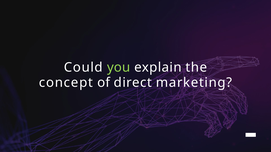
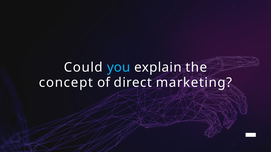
you colour: light green -> light blue
